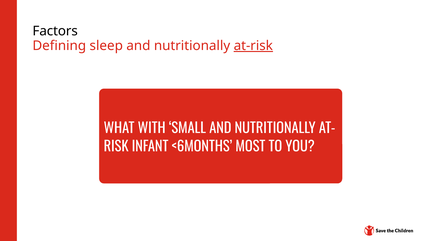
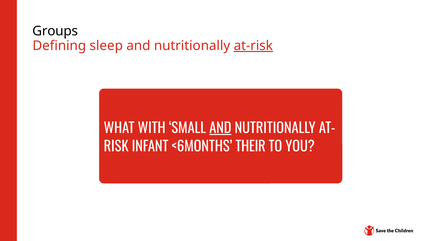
Factors: Factors -> Groups
AND at (220, 129) underline: none -> present
MOST: MOST -> THEIR
